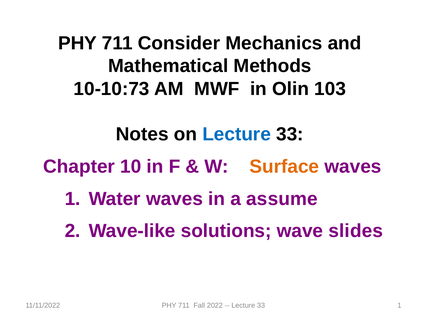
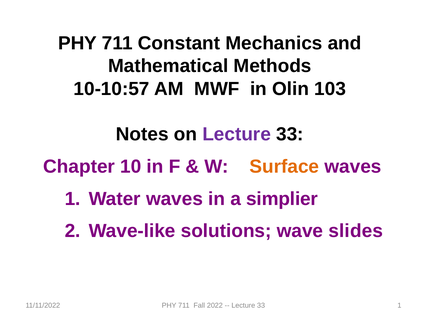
Consider: Consider -> Constant
10-10:73: 10-10:73 -> 10-10:57
Lecture at (237, 134) colour: blue -> purple
assume: assume -> simplier
